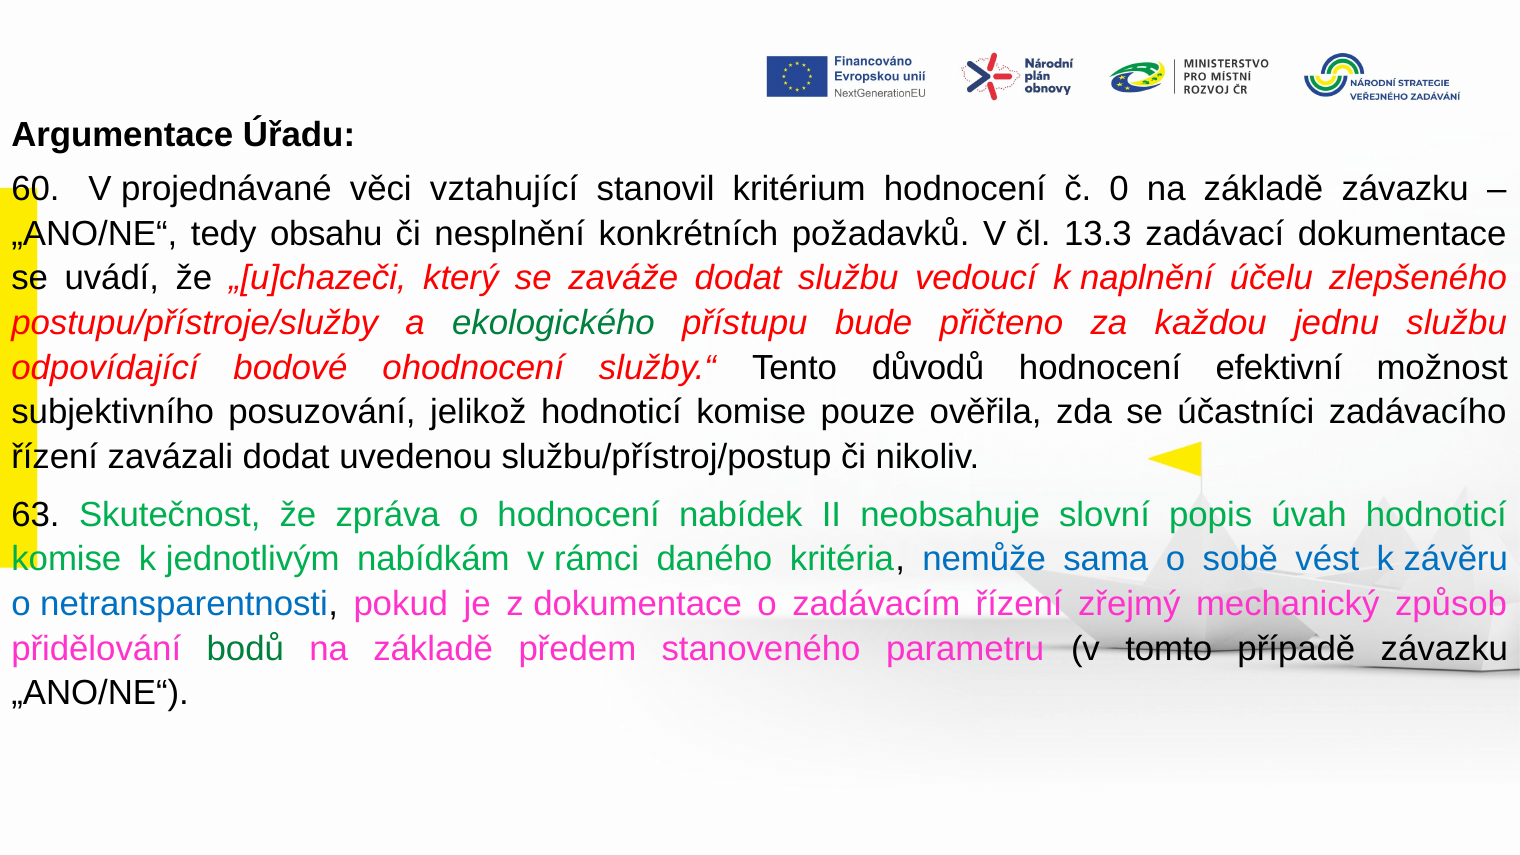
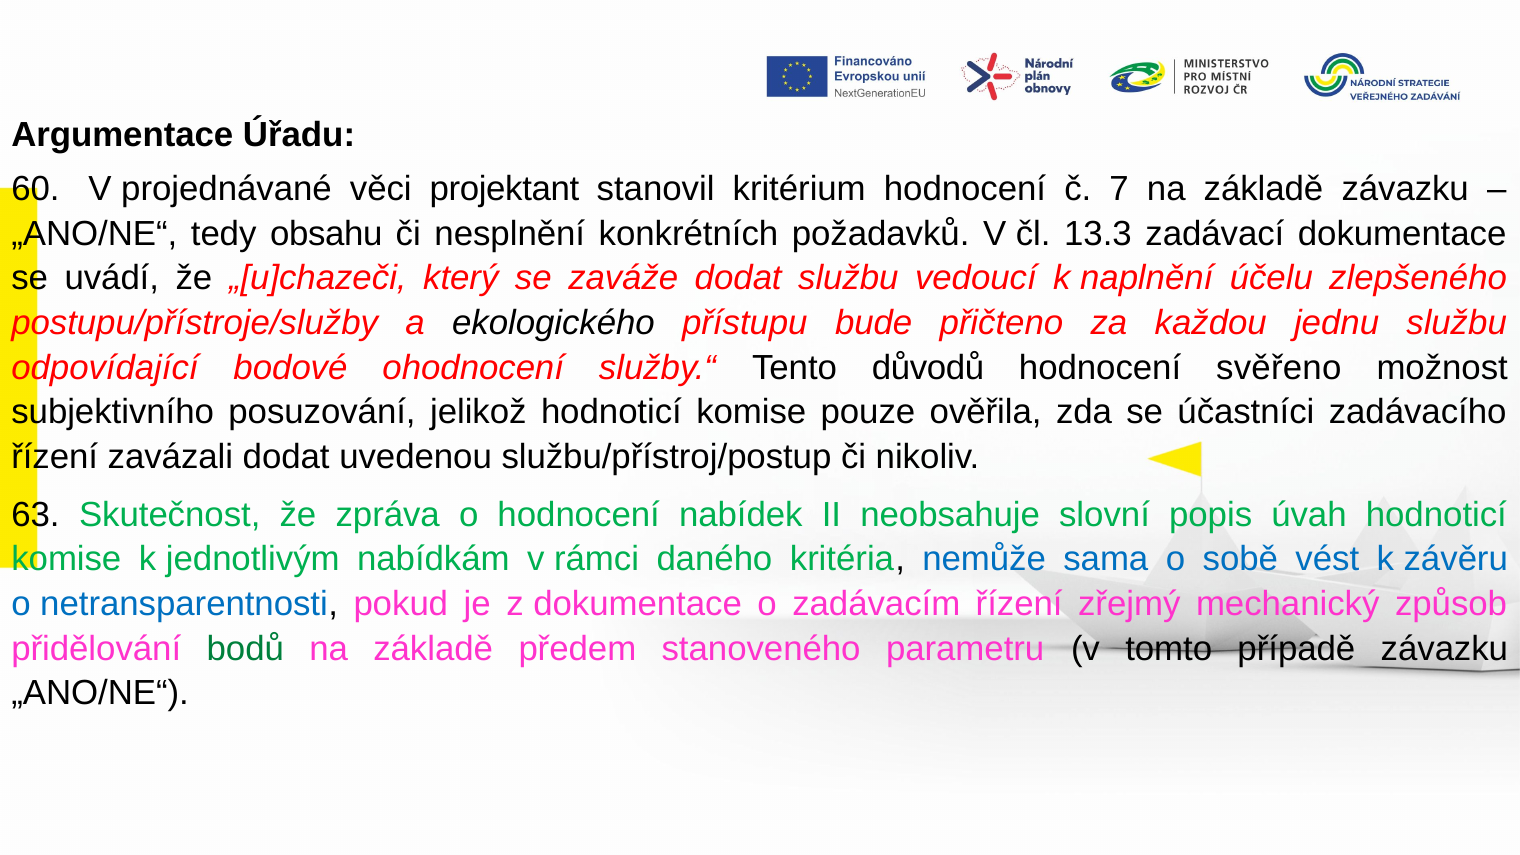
vztahující: vztahující -> projektant
0: 0 -> 7
ekologického colour: green -> black
efektivní: efektivní -> svěřeno
